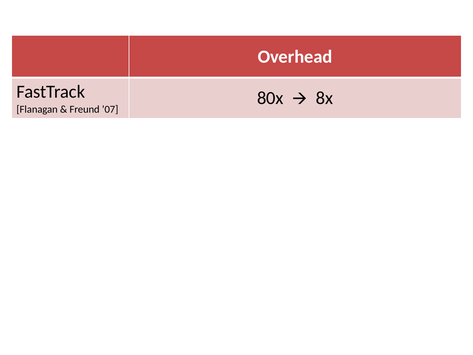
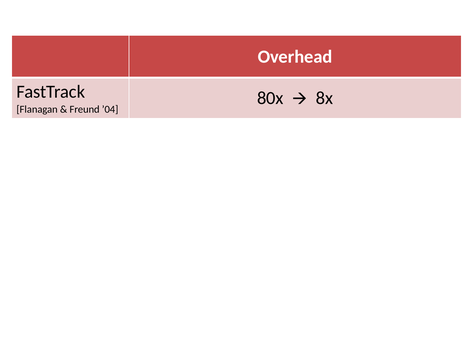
’07: ’07 -> ’04
